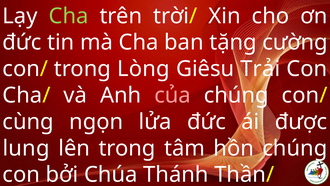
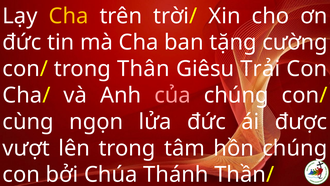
Cha at (69, 16) colour: light green -> yellow
Lòng: Lòng -> Thân
lung: lung -> vượt
